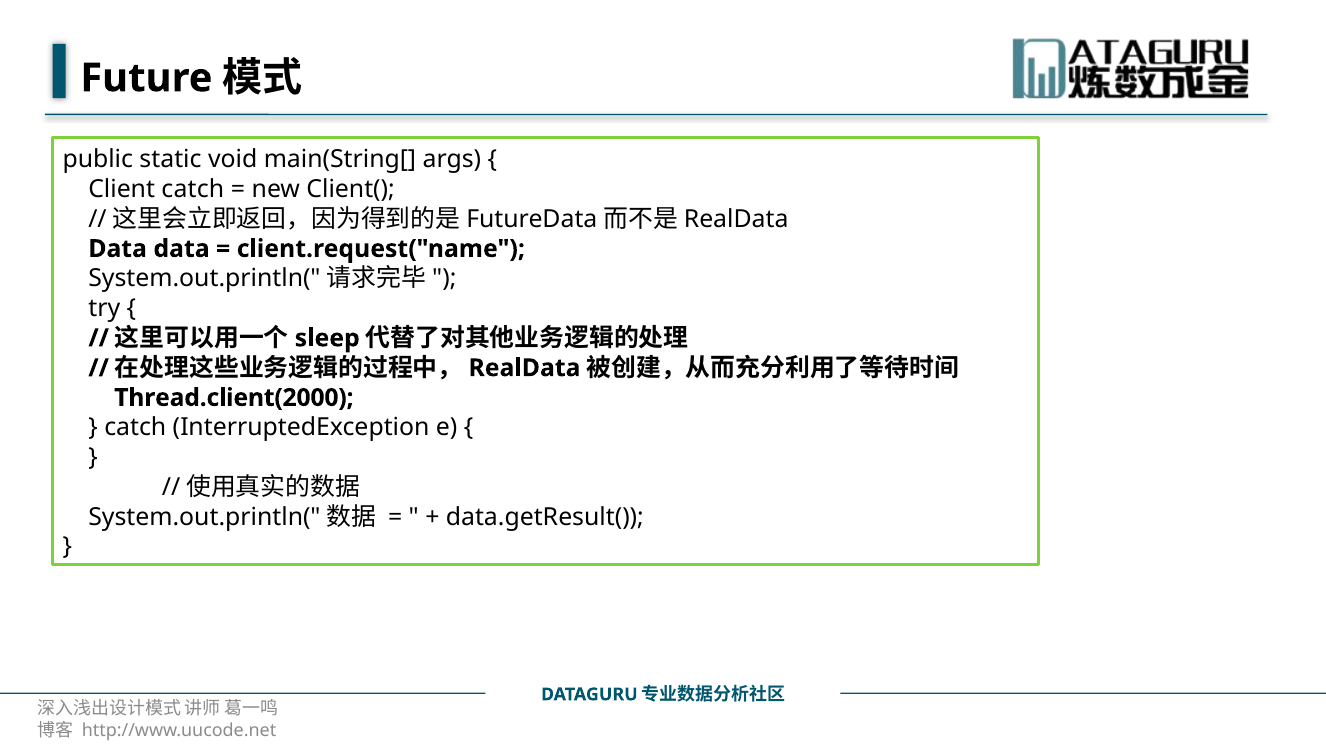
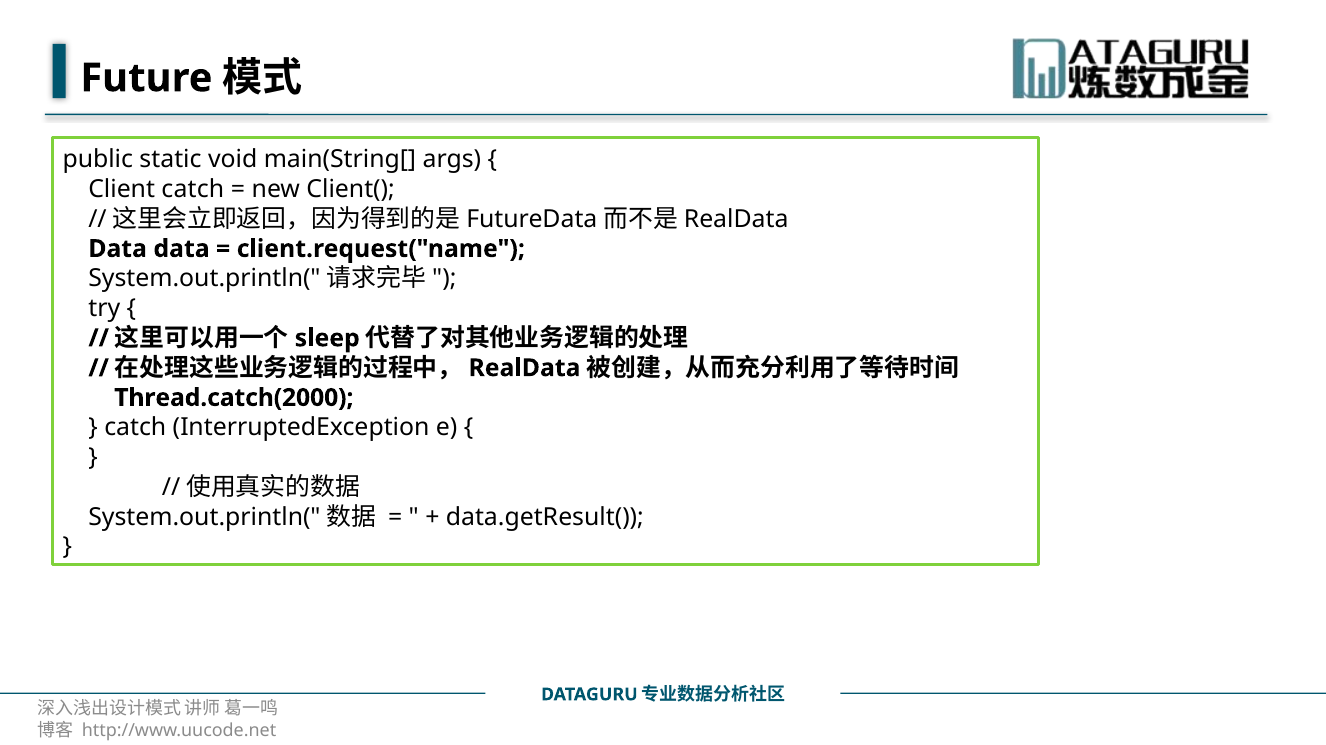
Thread.client(2000: Thread.client(2000 -> Thread.catch(2000
